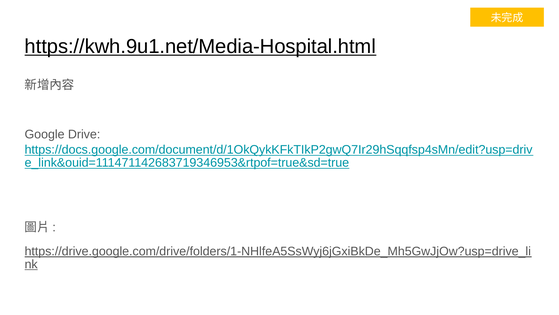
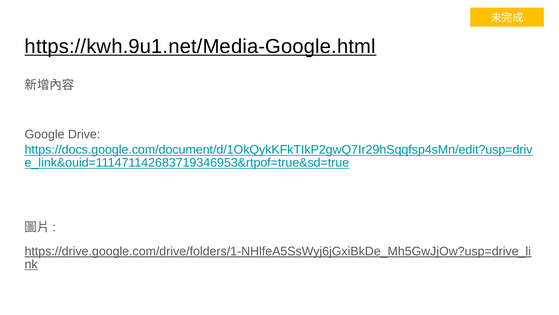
https://kwh.9u1.net/Media-Hospital.html: https://kwh.9u1.net/Media-Hospital.html -> https://kwh.9u1.net/Media-Google.html
